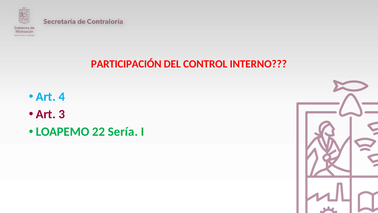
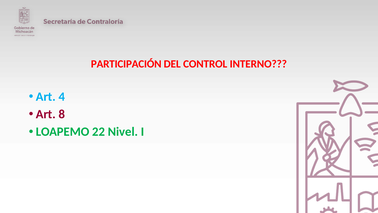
3: 3 -> 8
Sería: Sería -> Nivel
